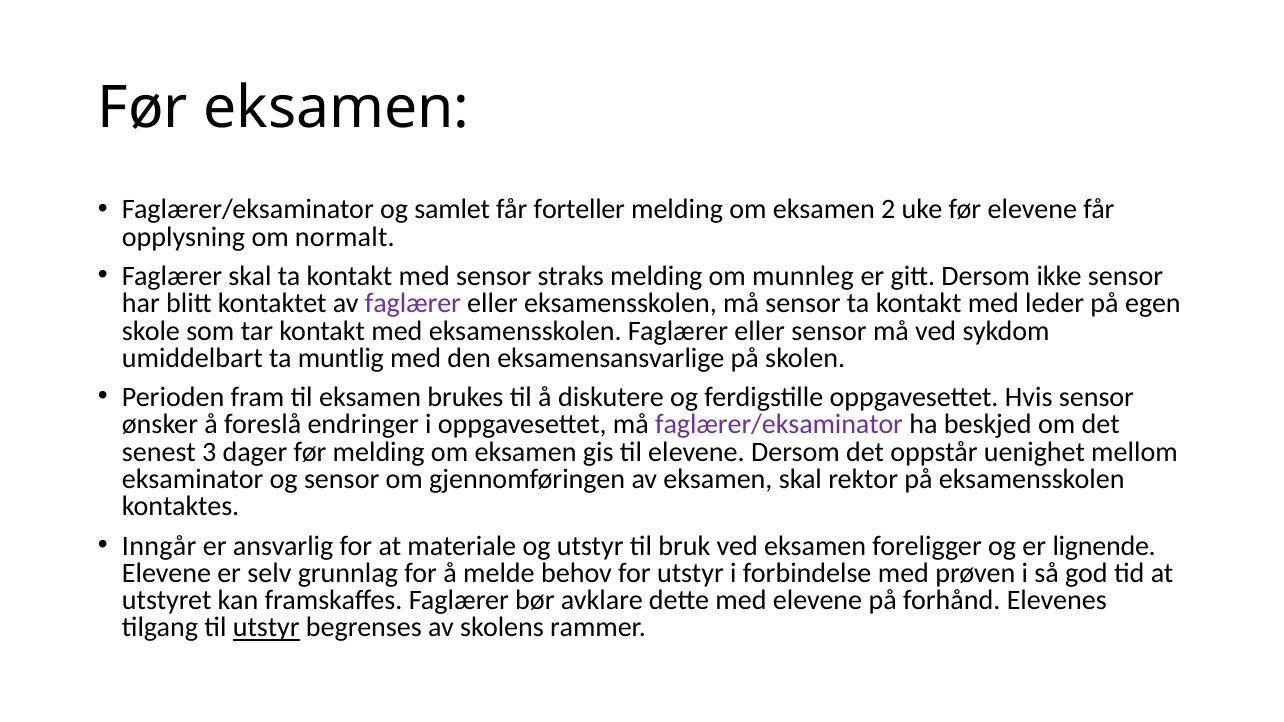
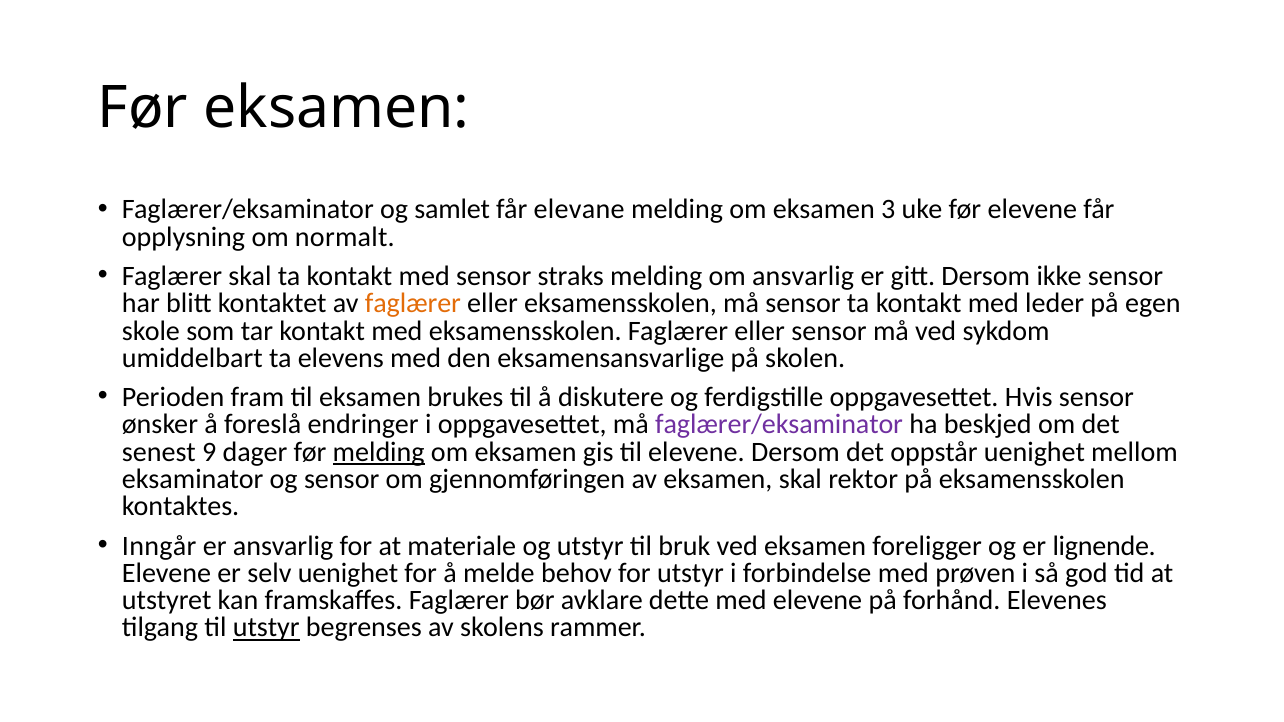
forteller: forteller -> elevane
2: 2 -> 3
om munnleg: munnleg -> ansvarlig
faglærer at (413, 304) colour: purple -> orange
muntlig: muntlig -> elevens
3: 3 -> 9
melding at (379, 452) underline: none -> present
selv grunnlag: grunnlag -> uenighet
